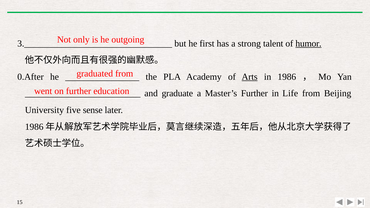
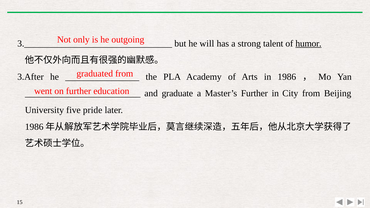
first: first -> will
0.After: 0.After -> 3.After
Arts underline: present -> none
Life: Life -> City
sense: sense -> pride
